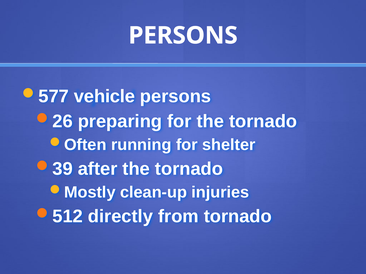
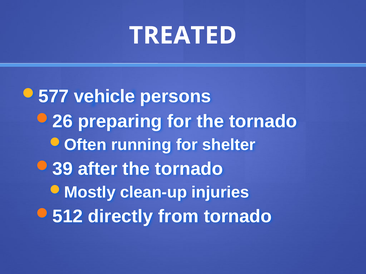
PERSONS at (183, 36): PERSONS -> TREATED
